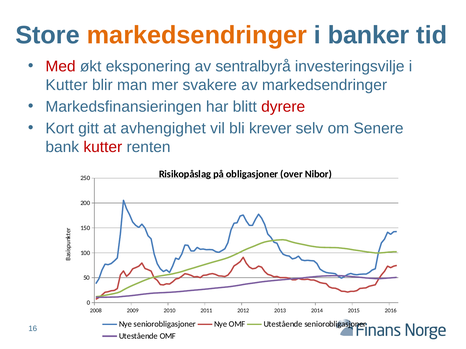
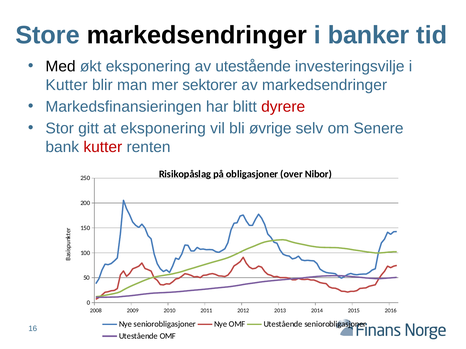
markedsendringer at (197, 35) colour: orange -> black
Med colour: red -> black
av sentralbyrå: sentralbyrå -> utestående
svakere: svakere -> sektorer
Kort: Kort -> Stor
at avhengighet: avhengighet -> eksponering
krever: krever -> øvrige
